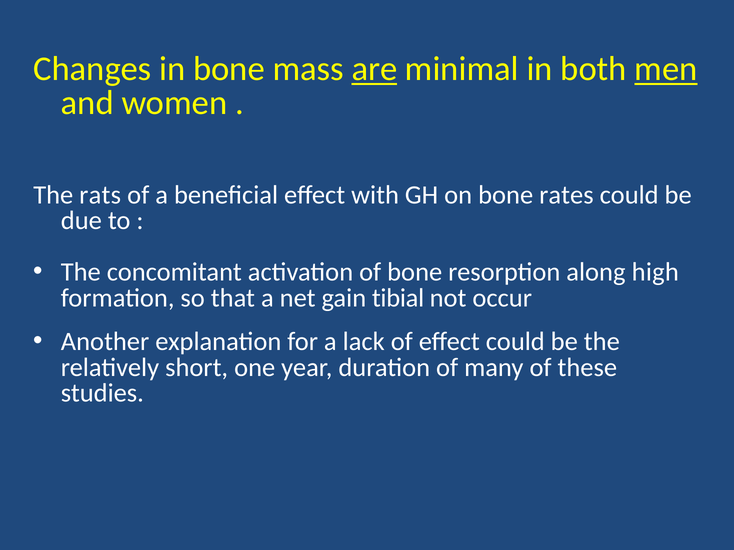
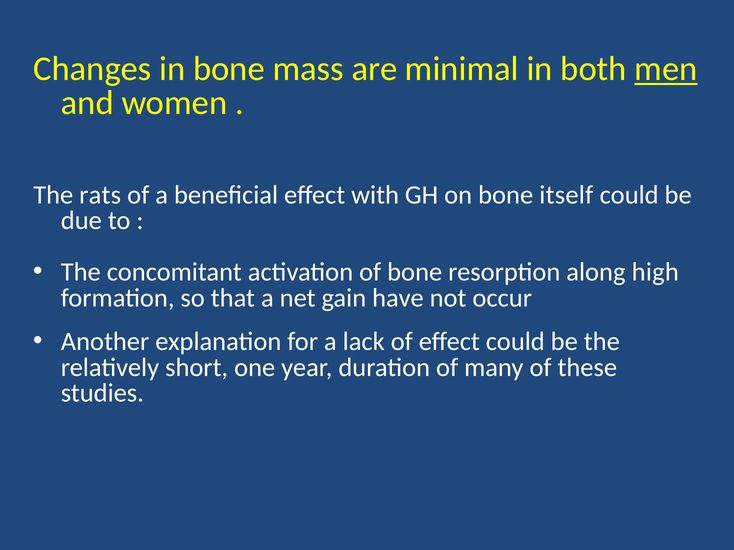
are underline: present -> none
rates: rates -> itself
tibial: tibial -> have
